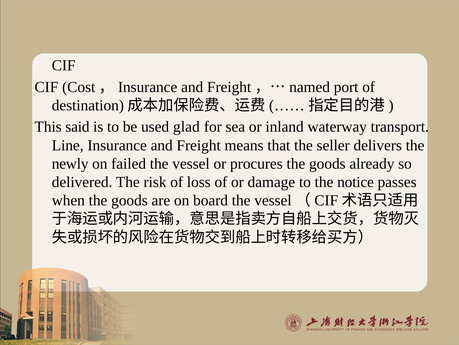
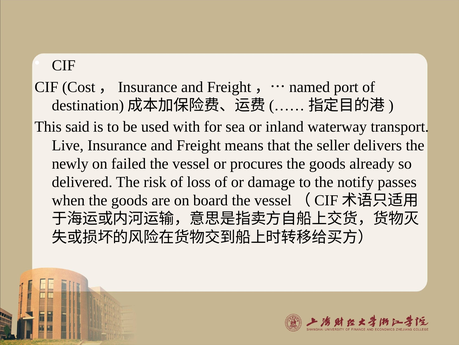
glad: glad -> with
Line: Line -> Live
notice: notice -> notify
